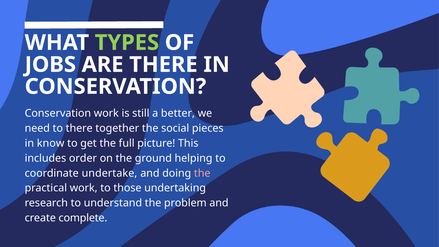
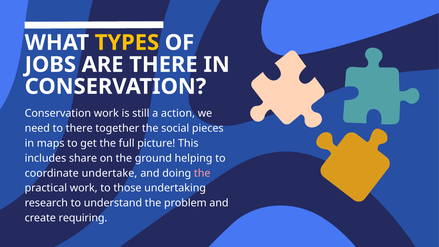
TYPES colour: light green -> yellow
better: better -> action
know: know -> maps
order: order -> share
complete: complete -> requiring
